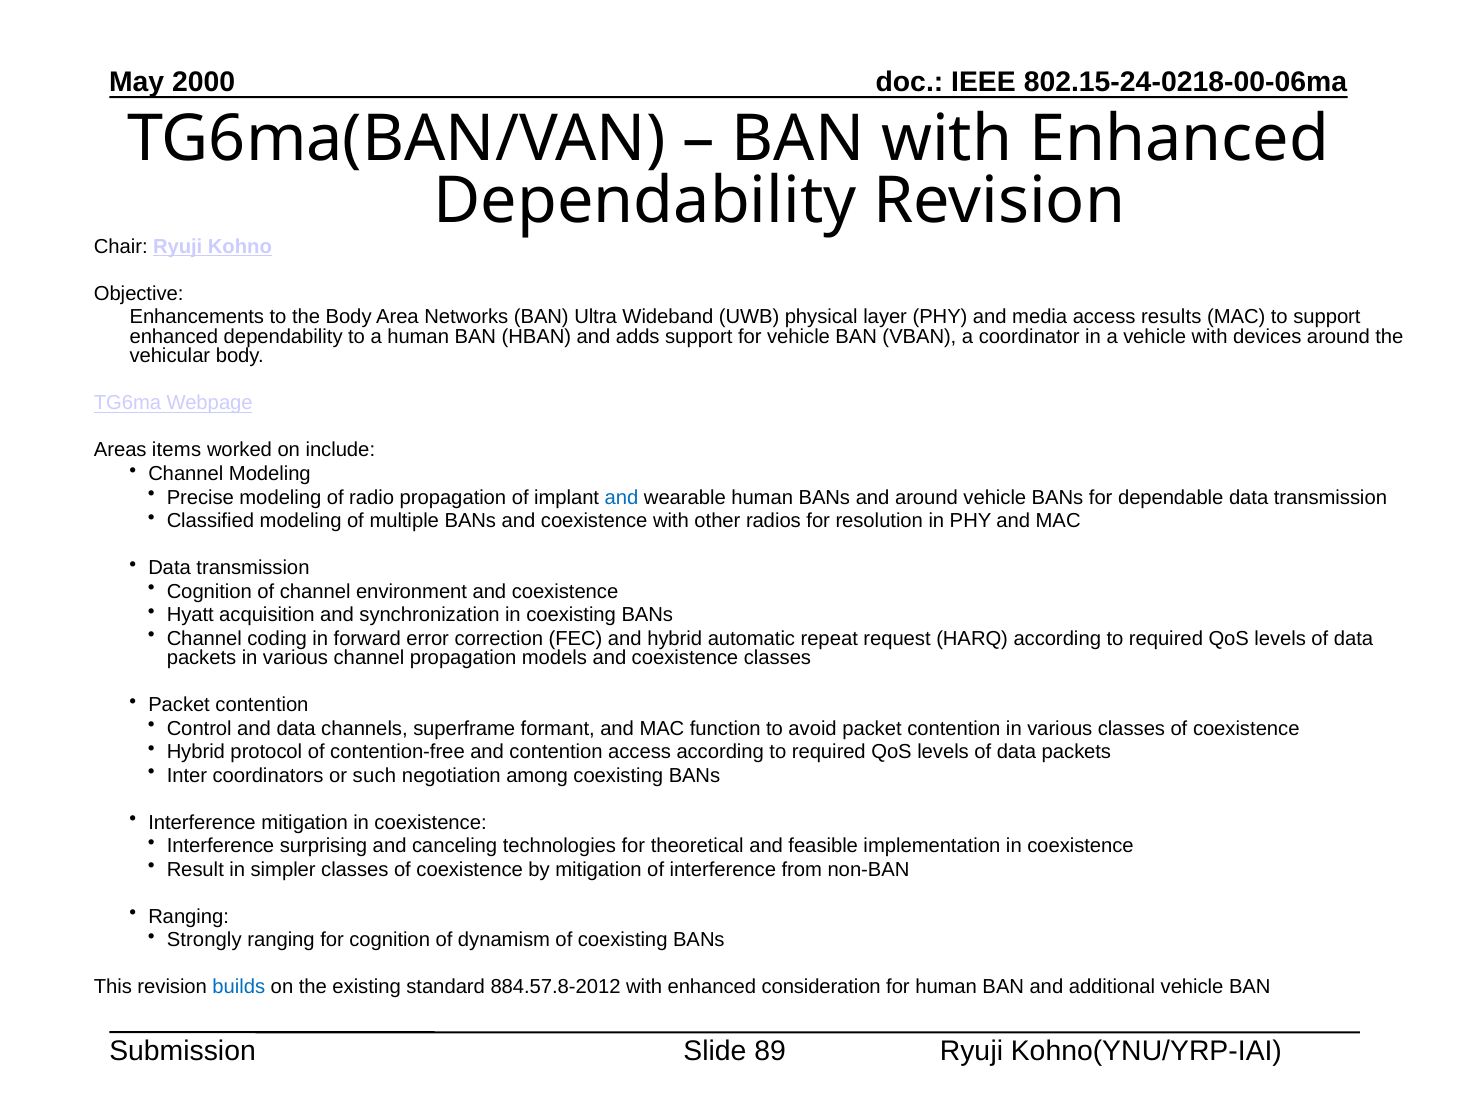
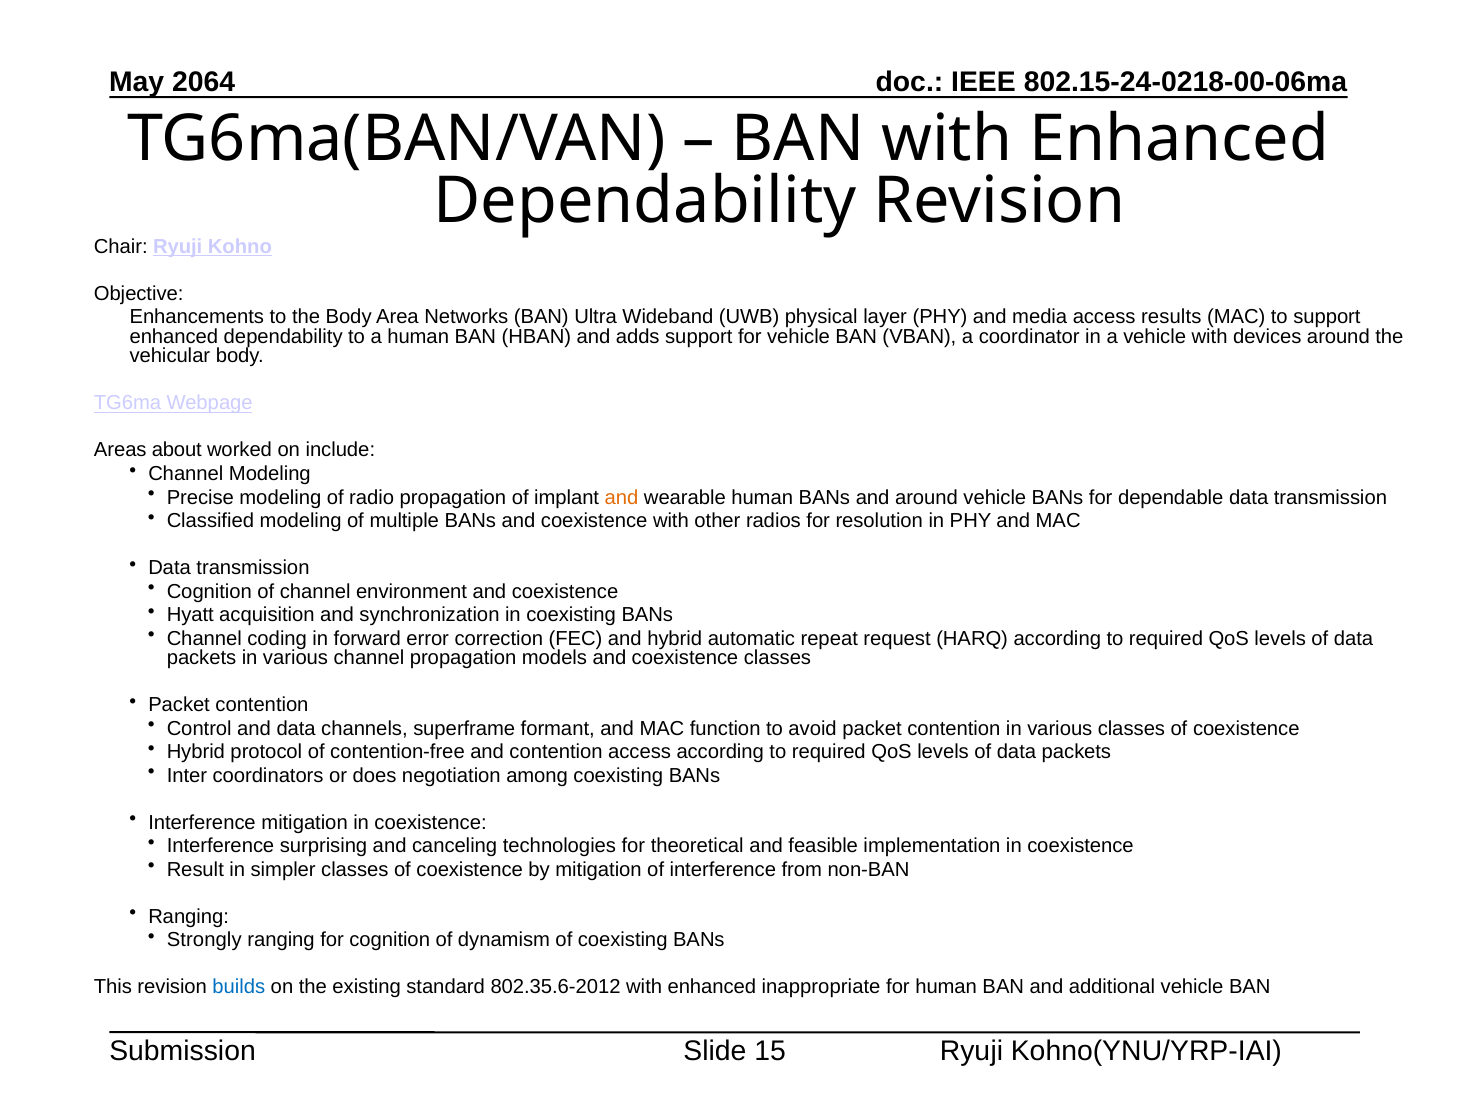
2000: 2000 -> 2064
items: items -> about
and at (622, 497) colour: blue -> orange
such: such -> does
884.57.8-2012: 884.57.8-2012 -> 802.35.6-2012
consideration: consideration -> inappropriate
89: 89 -> 15
